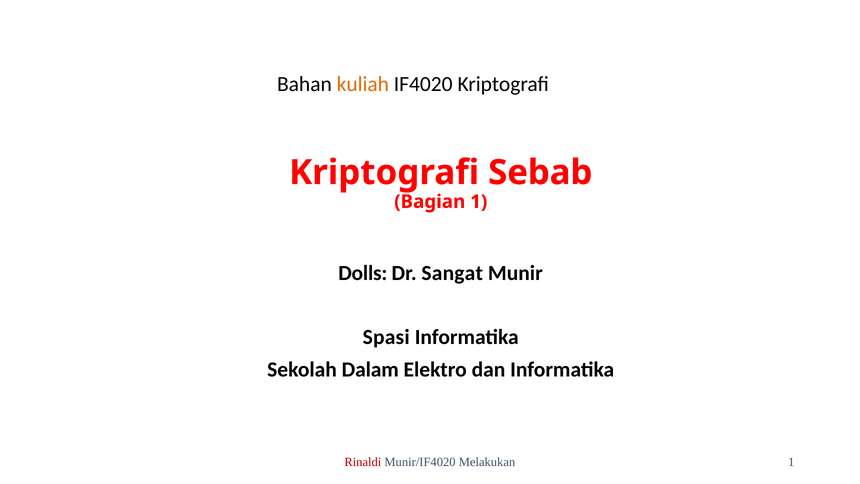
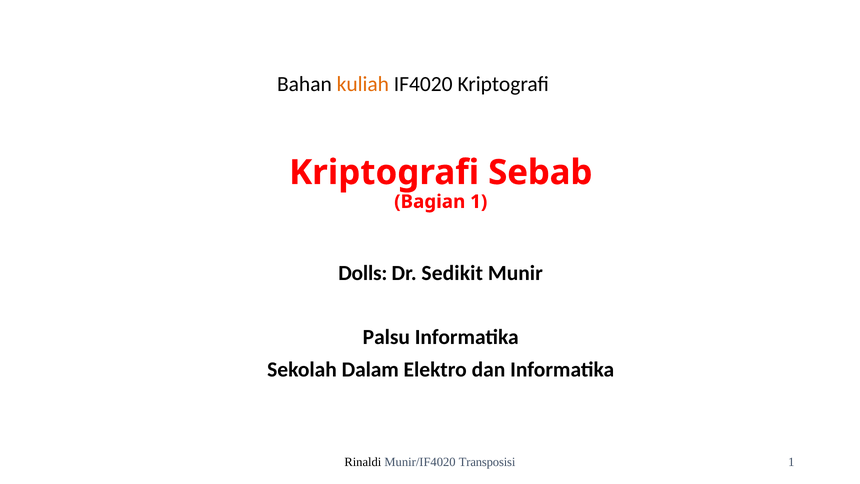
Sangat: Sangat -> Sedikit
Spasi: Spasi -> Palsu
Rinaldi colour: red -> black
Melakukan: Melakukan -> Transposisi
